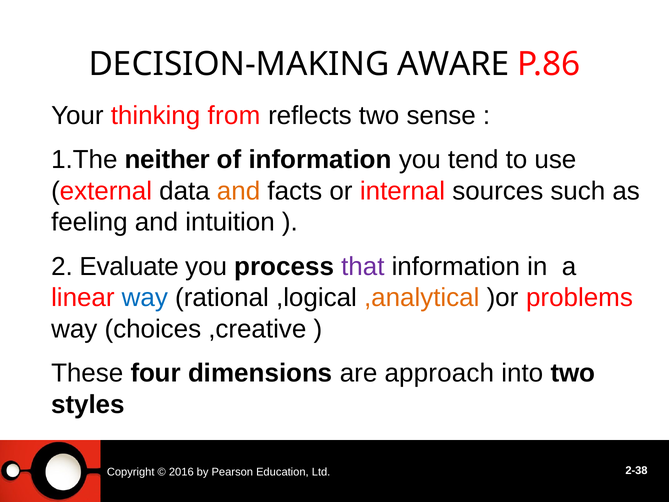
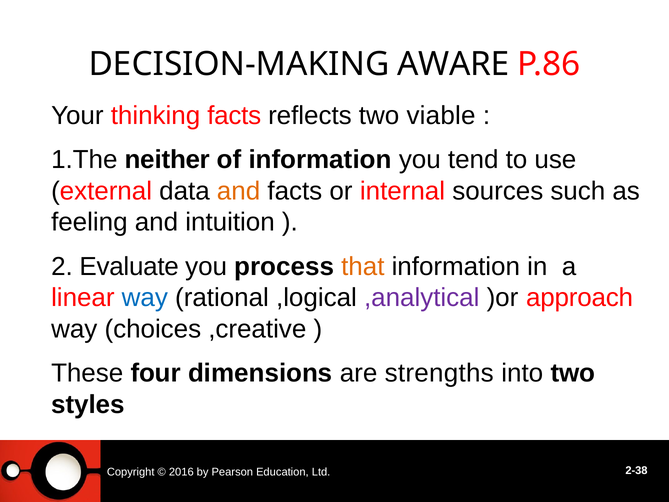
thinking from: from -> facts
sense: sense -> viable
that colour: purple -> orange
,analytical colour: orange -> purple
problems: problems -> approach
approach: approach -> strengths
